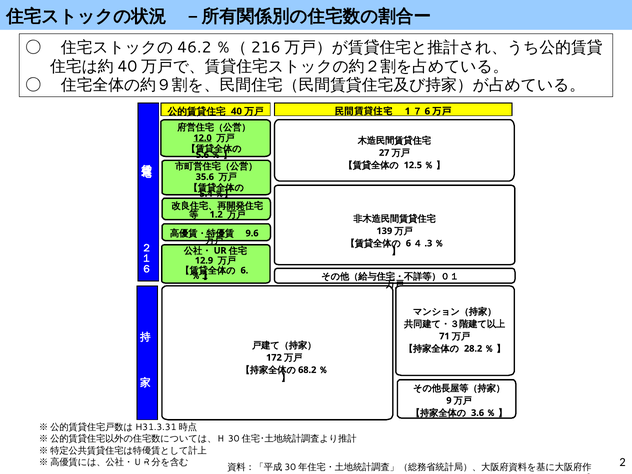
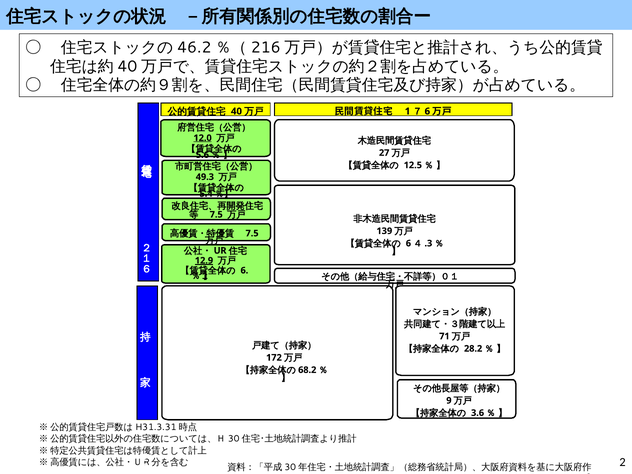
35.6: 35.6 -> 49.3
1.2 at (216, 215): 1.2 -> 7.5
9.6 at (252, 233): 9.6 -> 7.5
12.9 underline: none -> present
